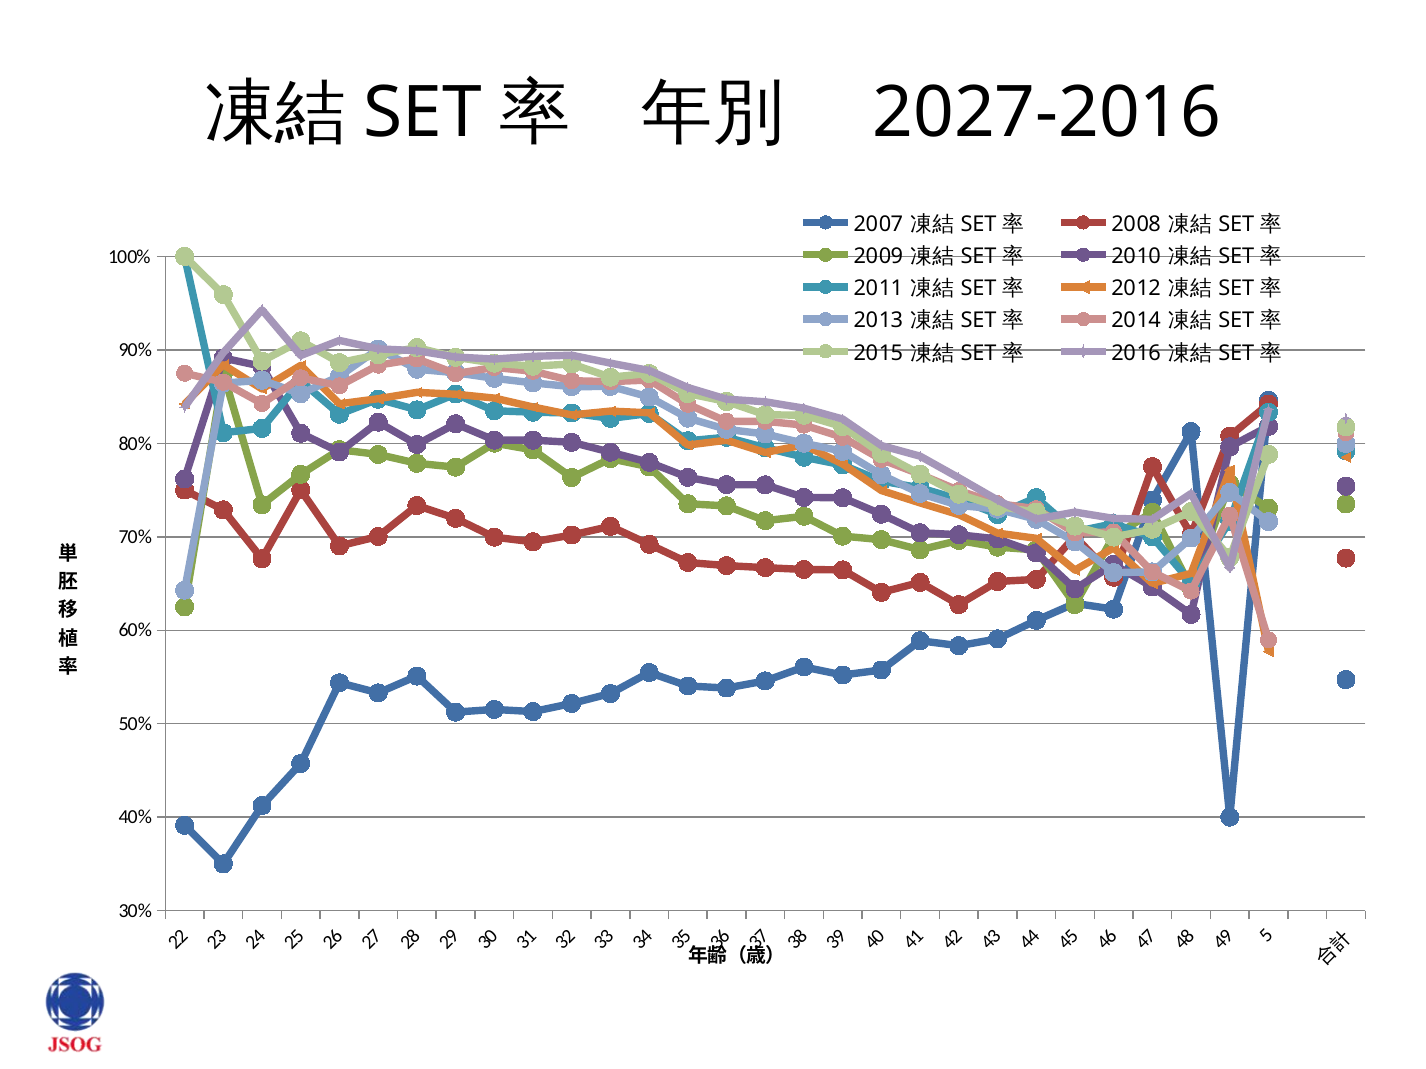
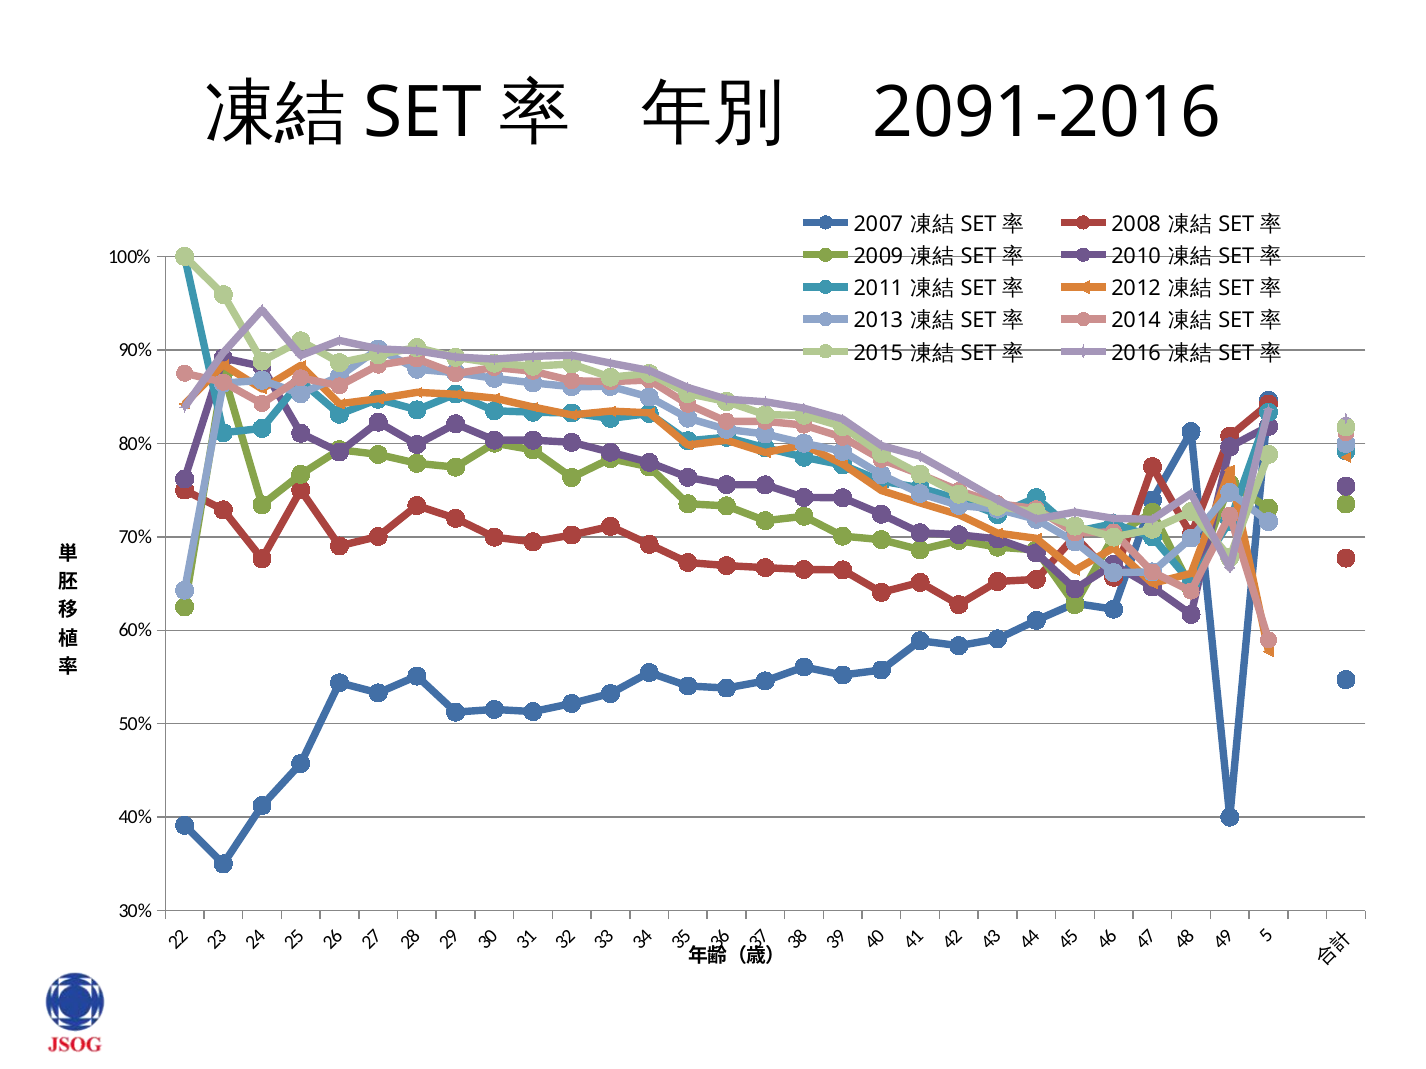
2027-2016: 2027-2016 -> 2091-2016
